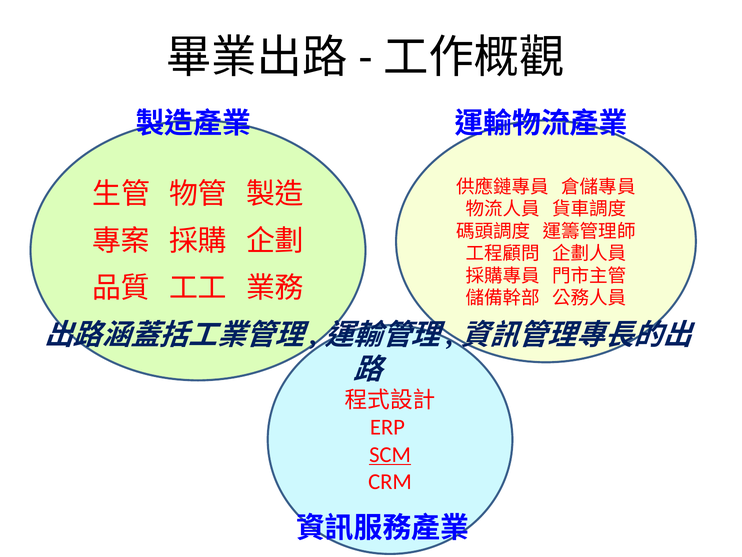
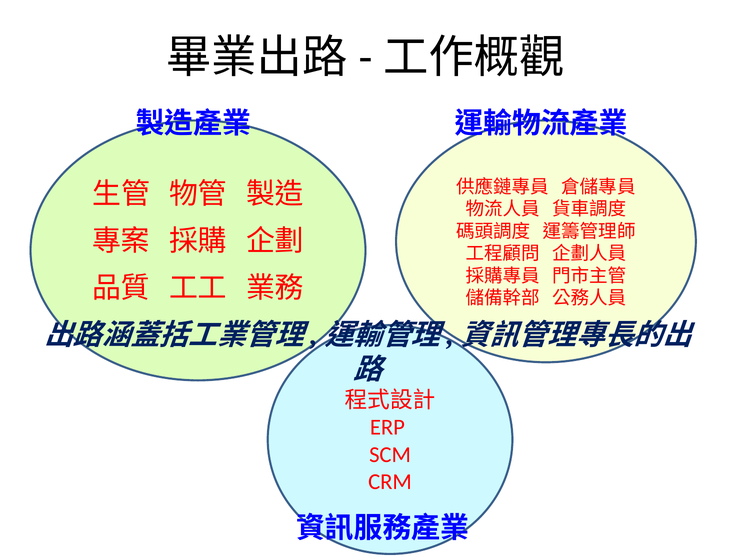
SCM underline: present -> none
